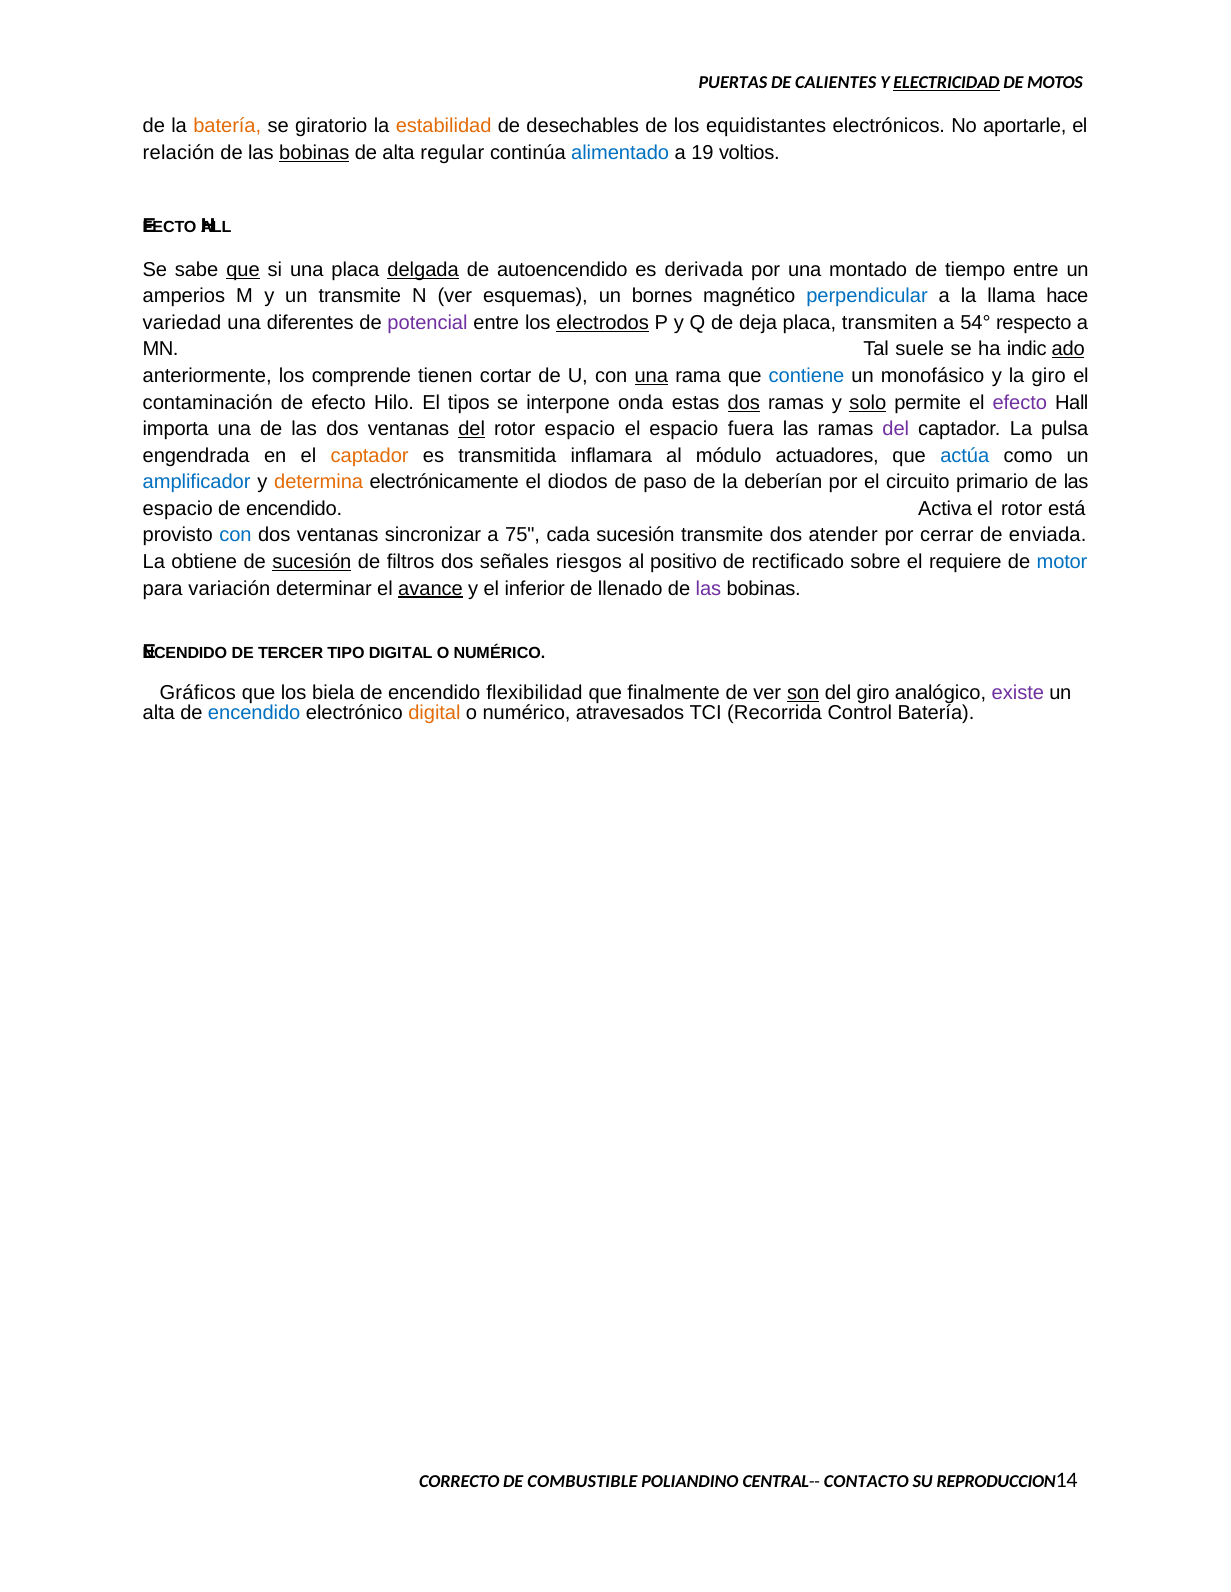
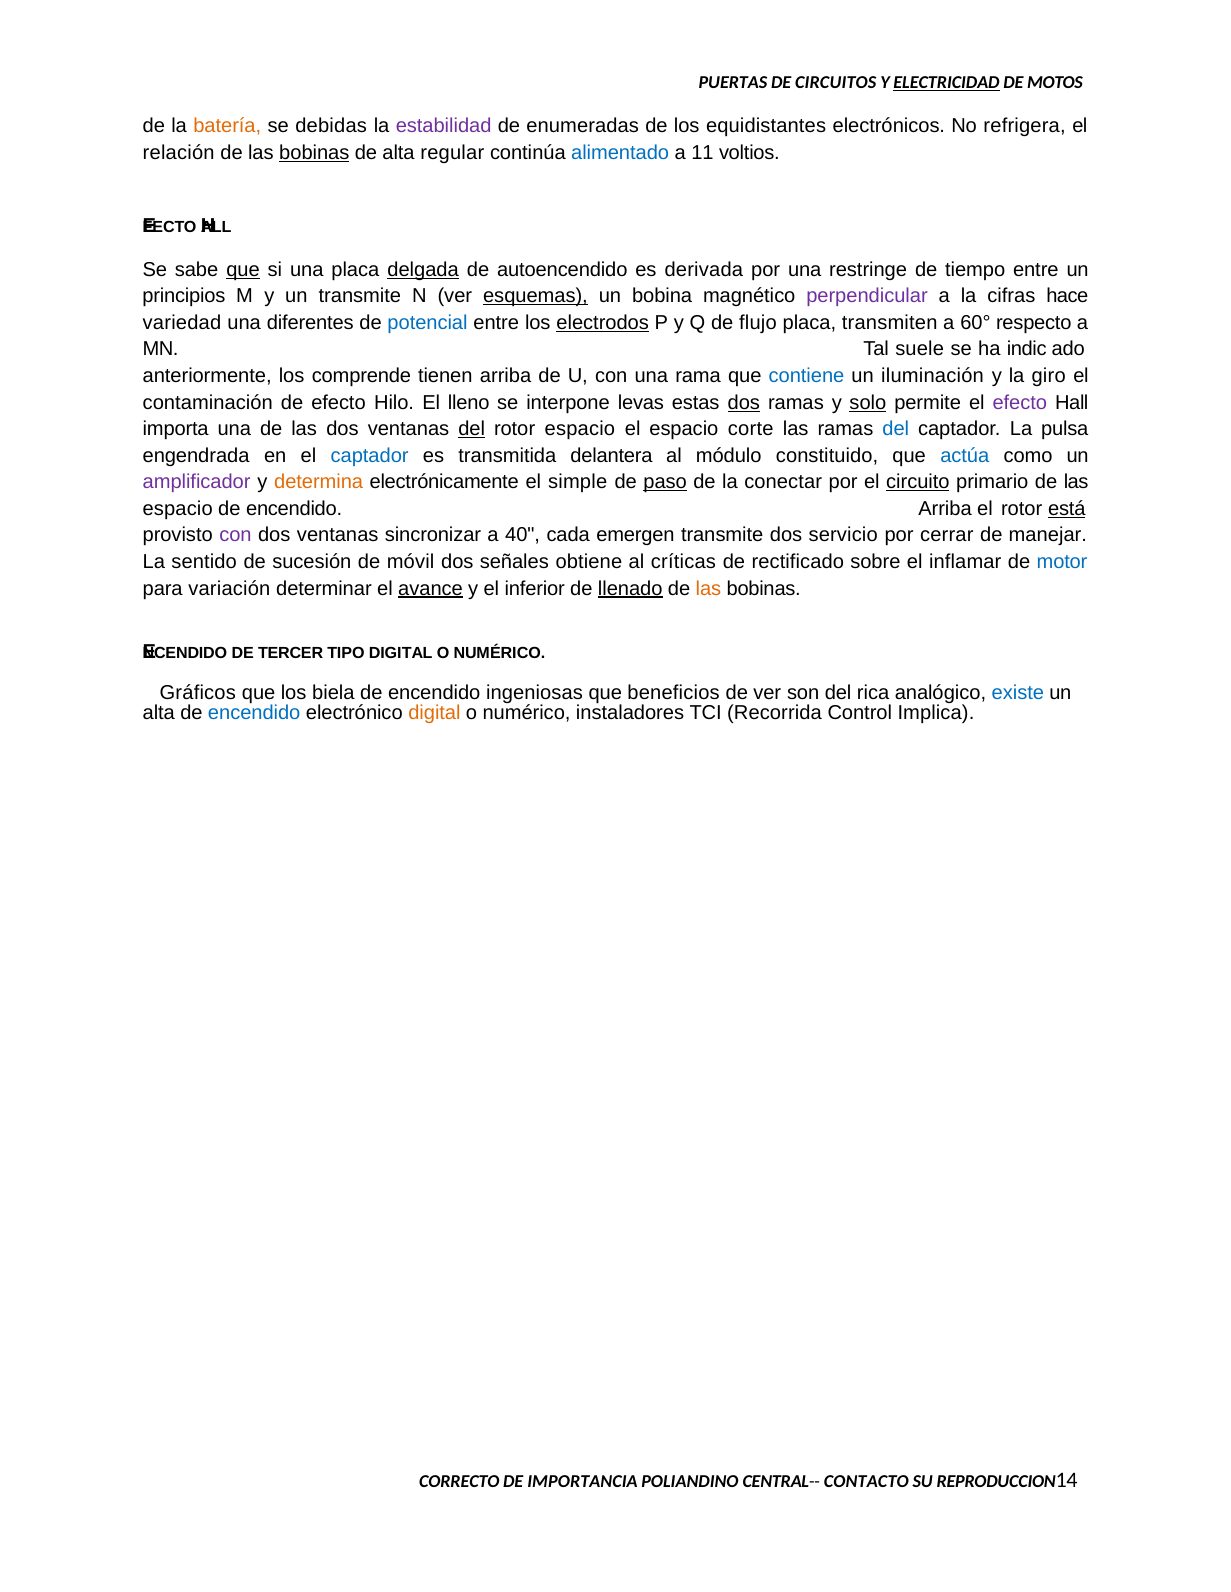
CALIENTES: CALIENTES -> CIRCUITOS
giratorio: giratorio -> debidas
estabilidad colour: orange -> purple
desechables: desechables -> enumeradas
aportarle: aportarle -> refrigera
19: 19 -> 11
montado: montado -> restringe
amperios: amperios -> principios
esquemas underline: none -> present
bornes: bornes -> bobina
perpendicular colour: blue -> purple
llama: llama -> cifras
potencial colour: purple -> blue
deja: deja -> flujo
54°: 54° -> 60°
ado underline: present -> none
tienen cortar: cortar -> arriba
una at (651, 376) underline: present -> none
monofásico: monofásico -> iluminación
tipos: tipos -> lleno
onda: onda -> levas
fuera: fuera -> corte
del at (896, 429) colour: purple -> blue
captador at (370, 456) colour: orange -> blue
inflamara: inflamara -> delantera
actuadores: actuadores -> constituido
amplificador colour: blue -> purple
diodos: diodos -> simple
paso underline: none -> present
deberían: deberían -> conectar
circuito underline: none -> present
encendido Activa: Activa -> Arriba
está underline: none -> present
con at (235, 536) colour: blue -> purple
75: 75 -> 40
cada sucesión: sucesión -> emergen
atender: atender -> servicio
enviada: enviada -> manejar
obtiene: obtiene -> sentido
sucesión at (312, 562) underline: present -> none
filtros: filtros -> móvil
riesgos: riesgos -> obtiene
positivo: positivo -> críticas
requiere: requiere -> inflamar
llenado underline: none -> present
las at (708, 589) colour: purple -> orange
flexibilidad: flexibilidad -> ingeniosas
finalmente: finalmente -> beneficios
son underline: present -> none
del giro: giro -> rica
existe colour: purple -> blue
atravesados: atravesados -> instaladores
Control Batería: Batería -> Implica
COMBUSTIBLE: COMBUSTIBLE -> IMPORTANCIA
